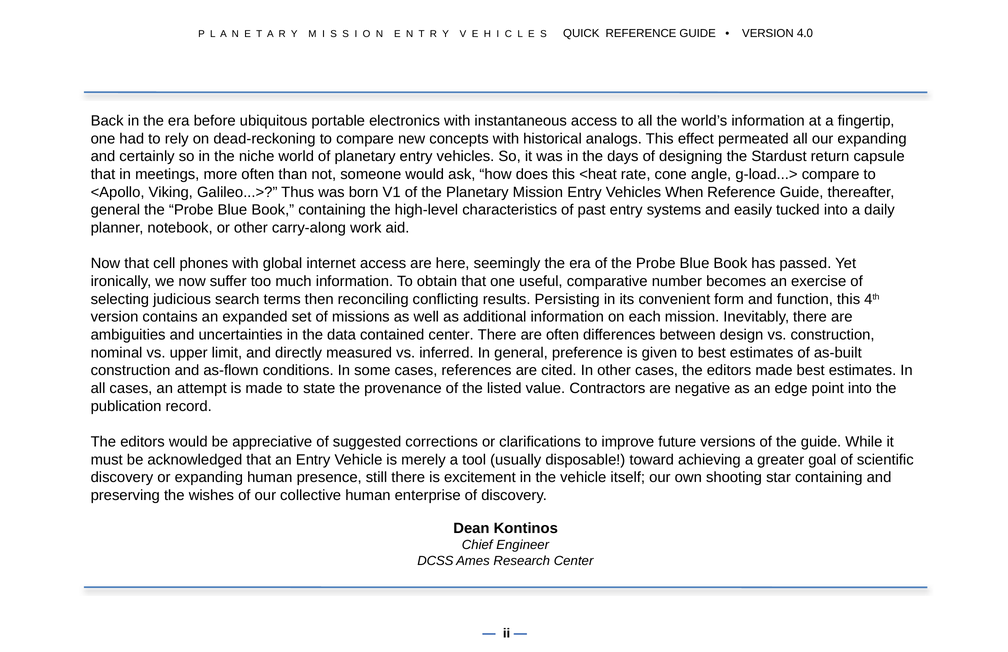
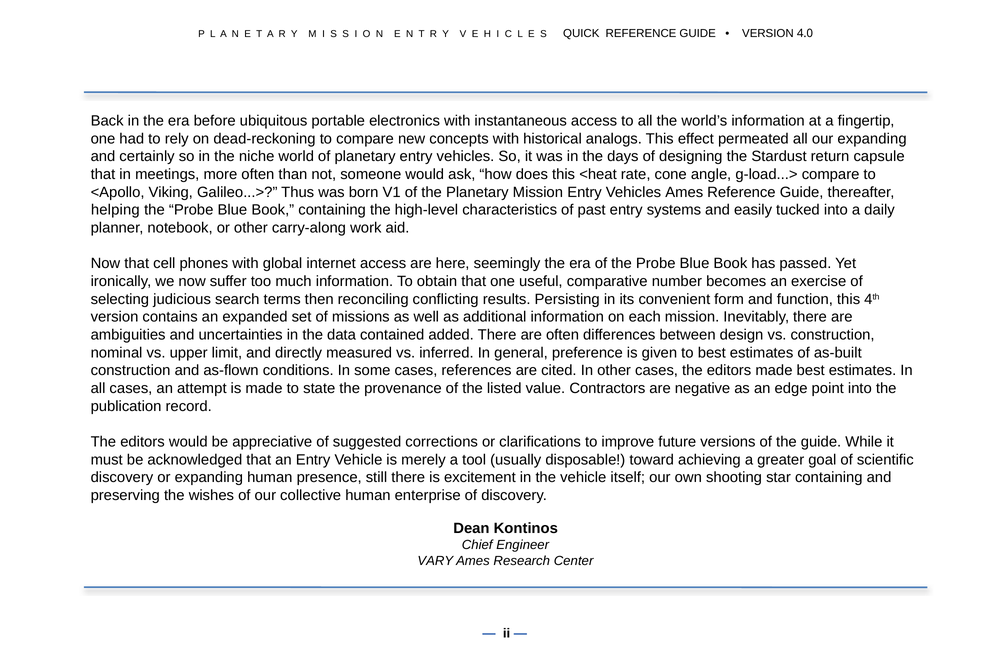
Vehicles When: When -> Ames
general at (115, 210): general -> helping
contained center: center -> added
DCSS: DCSS -> VARY
